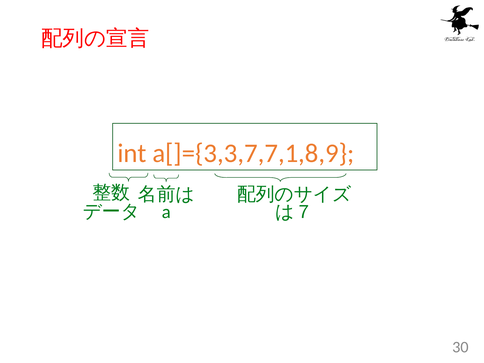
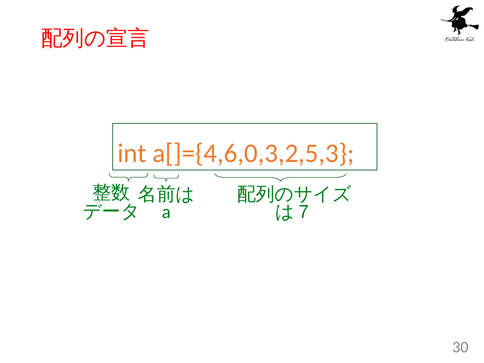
a[]={3,3,7,7,1,8,9: a[]={3,3,7,7,1,8,9 -> a[]={4,6,0,3,2,5,3
